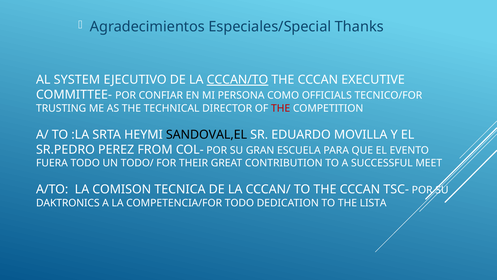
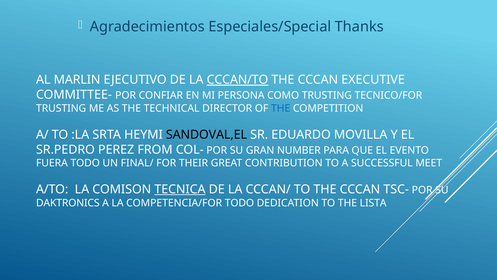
SYSTEM: SYSTEM -> MARLIN
COMO OFFICIALS: OFFICIALS -> TRUSTING
THE at (281, 108) colour: red -> blue
ESCUELA: ESCUELA -> NUMBER
TODO/: TODO/ -> FINAL/
TECNICA underline: none -> present
